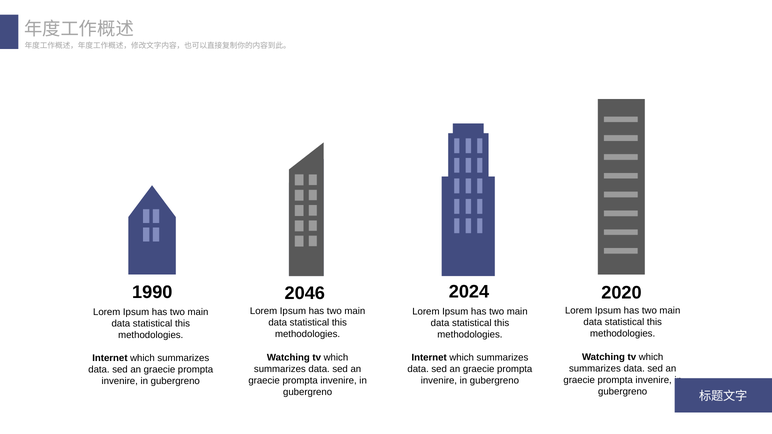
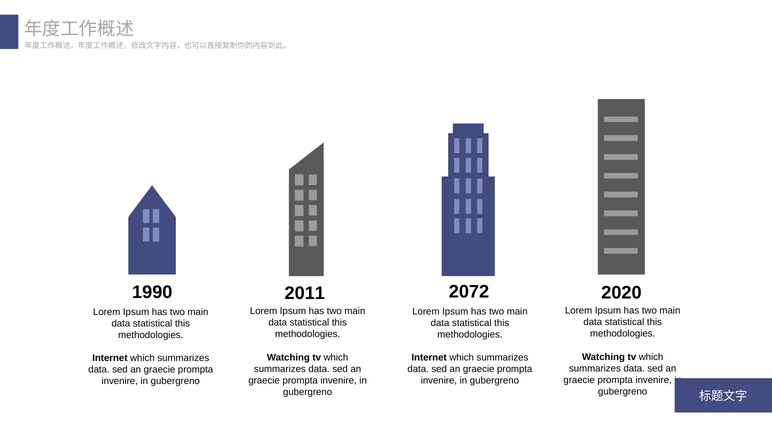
2024: 2024 -> 2072
2046: 2046 -> 2011
